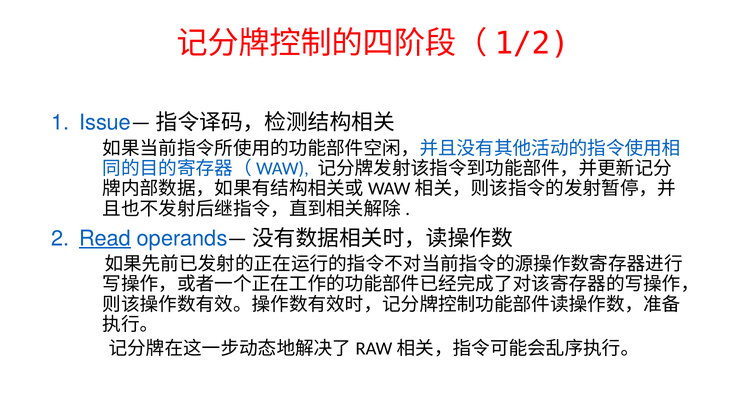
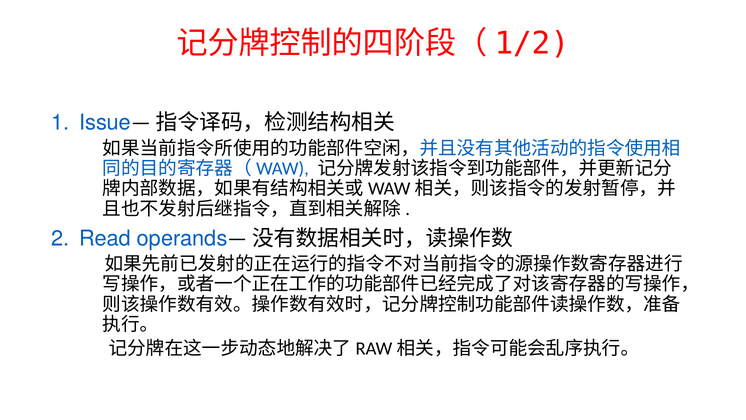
Read underline: present -> none
